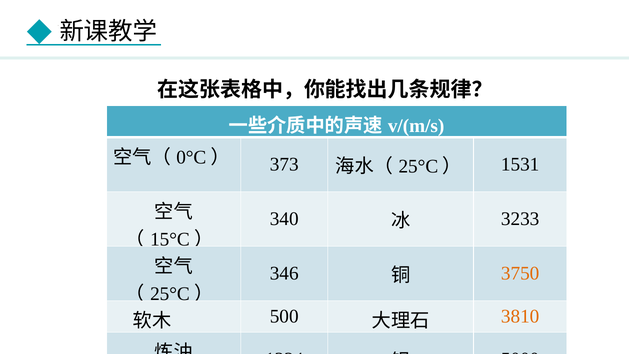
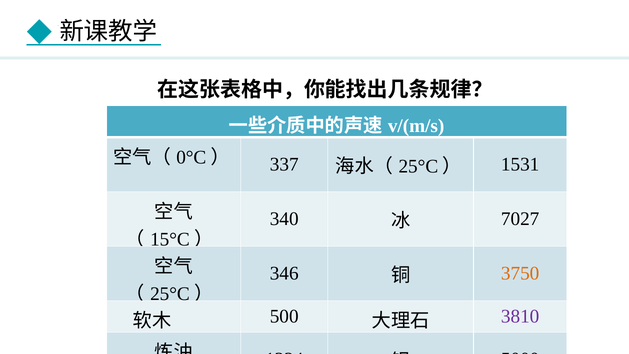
373: 373 -> 337
3233: 3233 -> 7027
3810 colour: orange -> purple
